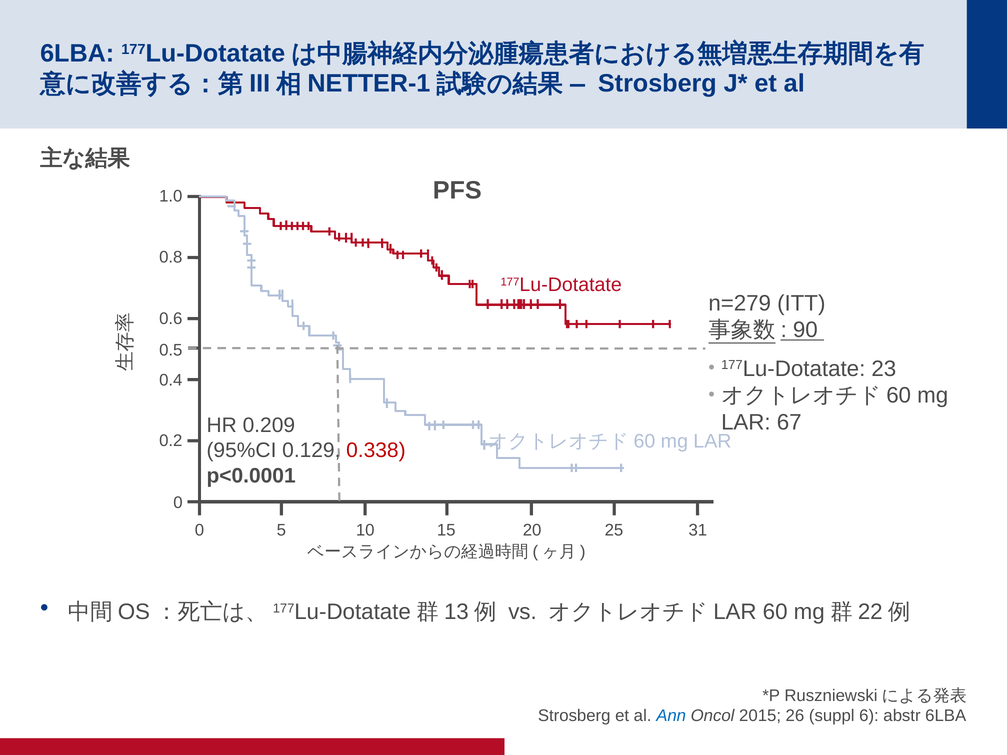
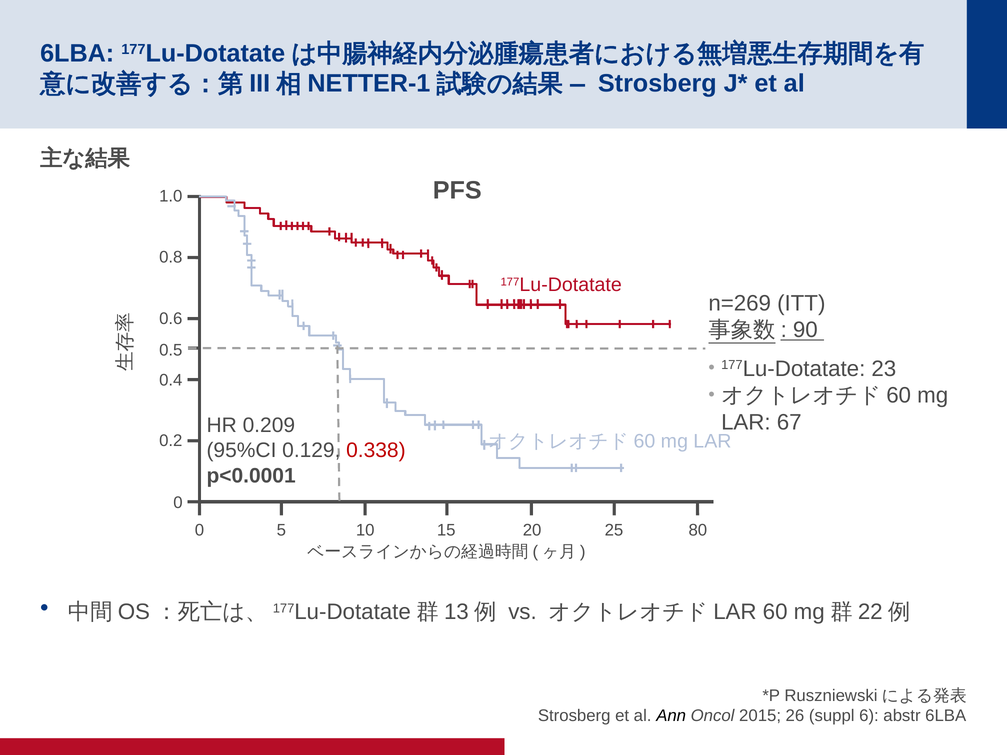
n=279: n=279 -> n=269
31: 31 -> 80
Ann colour: blue -> black
